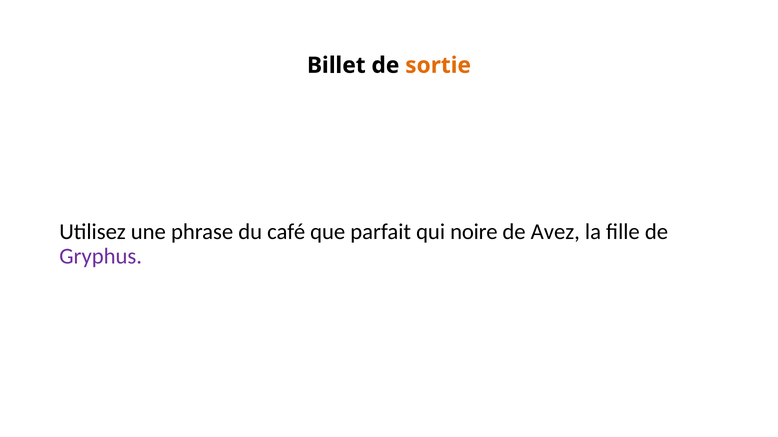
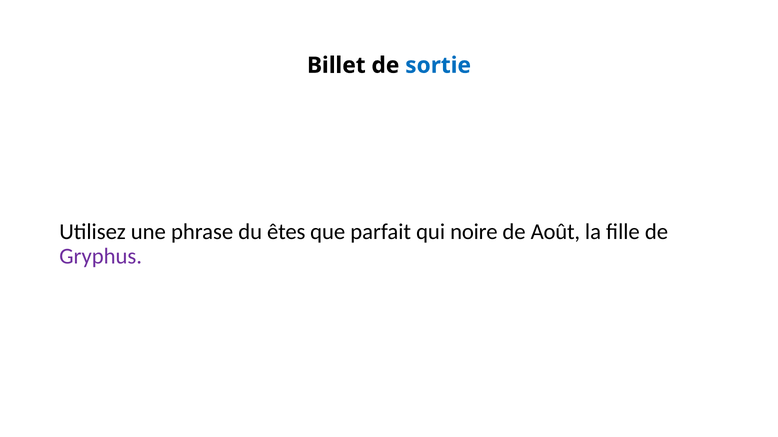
sortie colour: orange -> blue
café: café -> êtes
Avez: Avez -> Août
